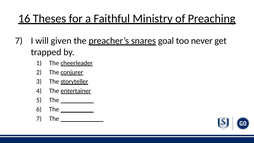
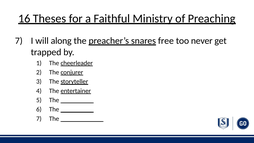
given: given -> along
goal: goal -> free
